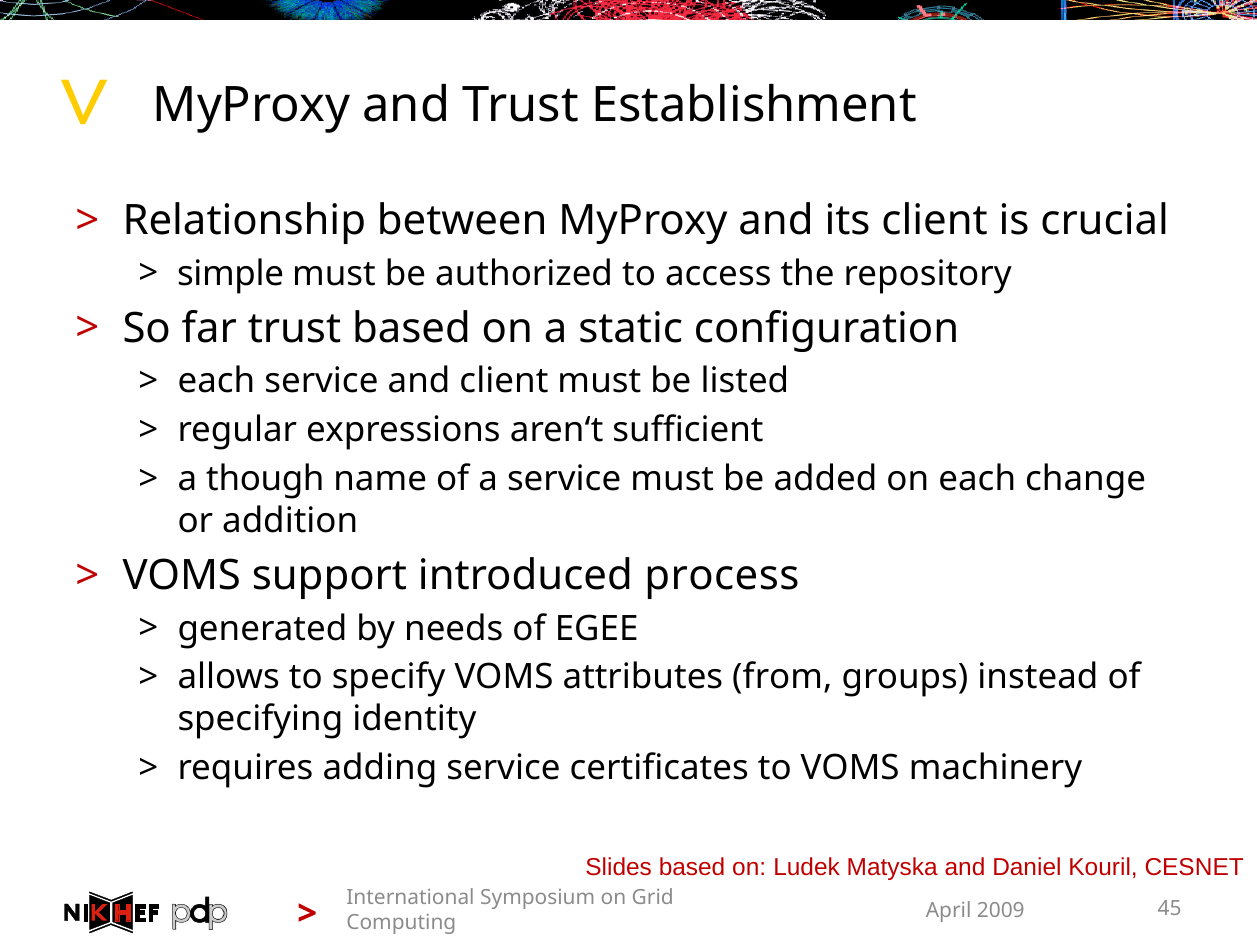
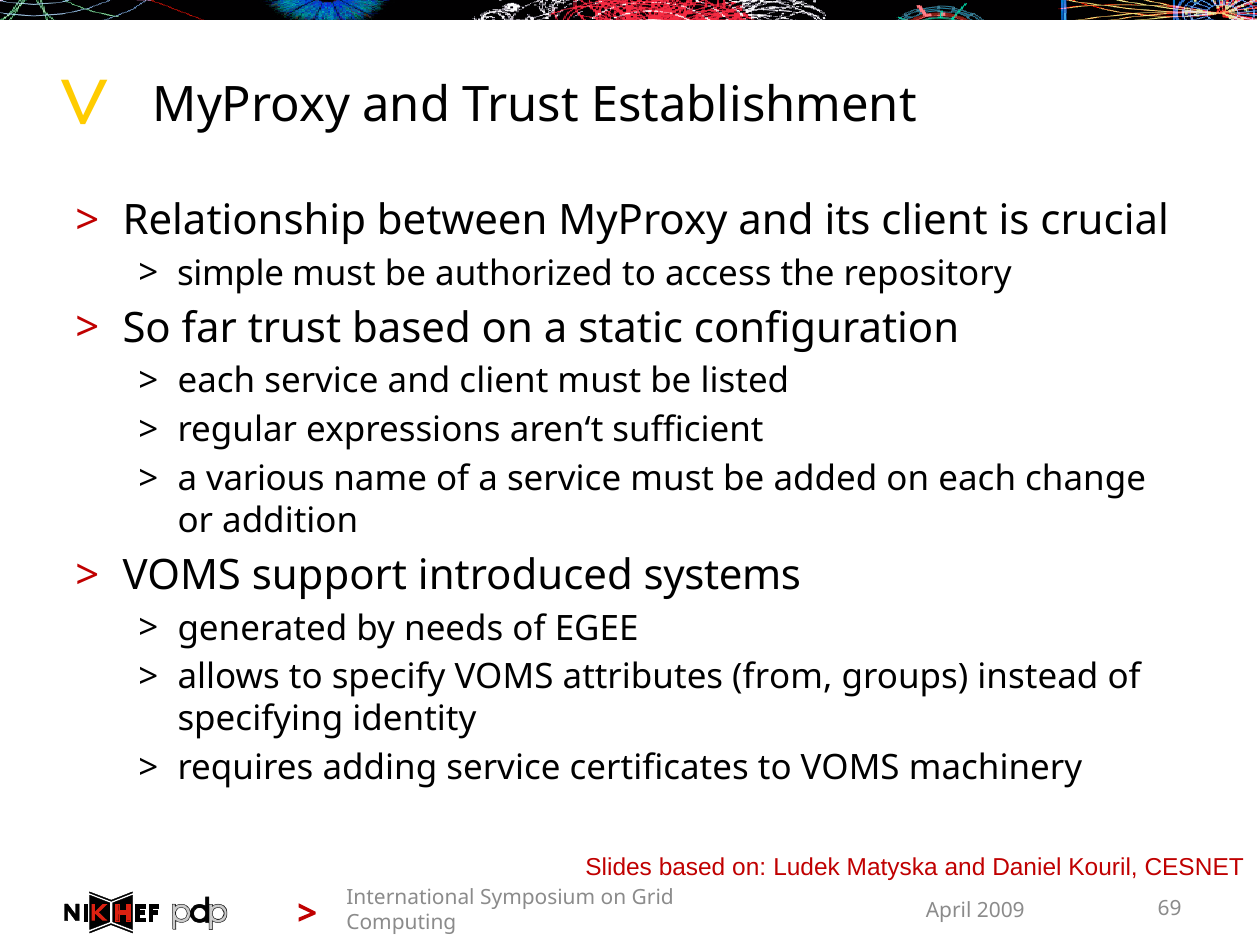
though: though -> various
process: process -> systems
45: 45 -> 69
